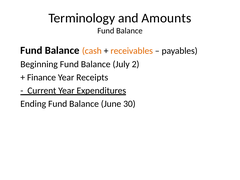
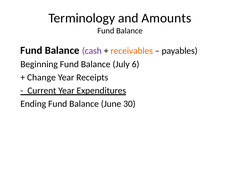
cash colour: orange -> purple
2: 2 -> 6
Finance: Finance -> Change
